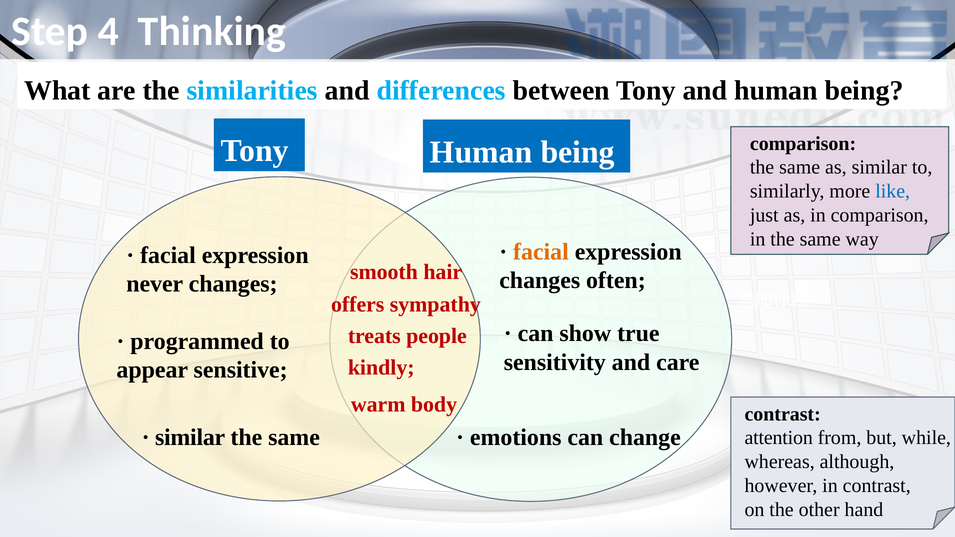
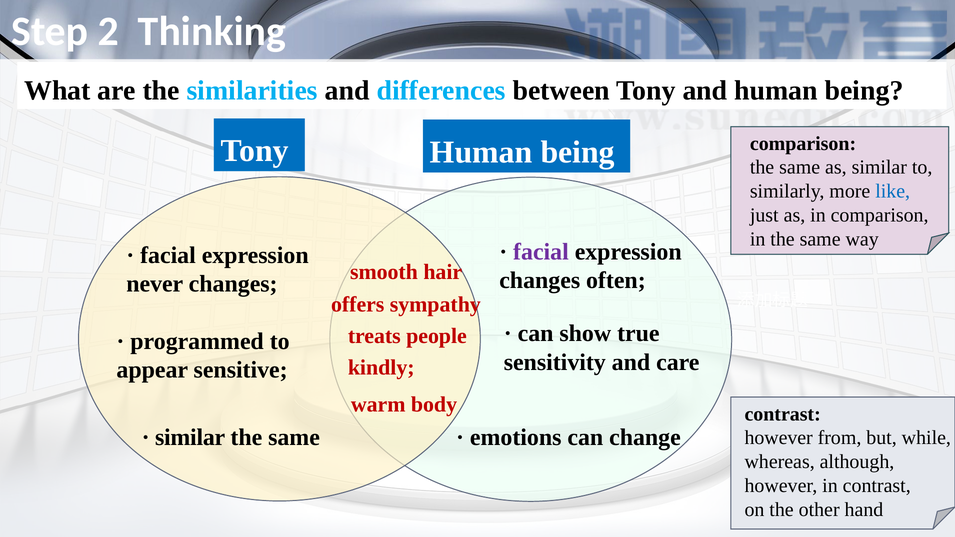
4: 4 -> 2
facial at (541, 252) colour: orange -> purple
attention at (779, 438): attention -> however
